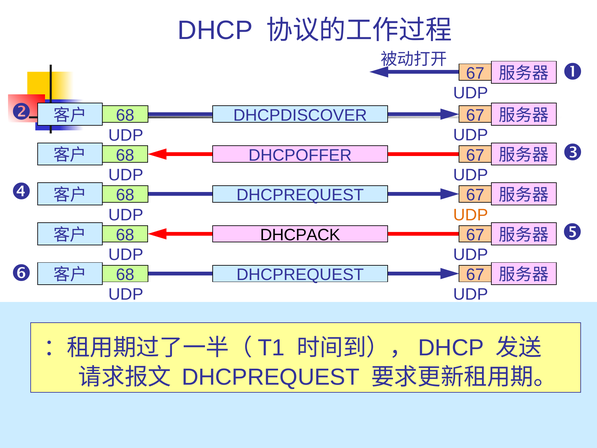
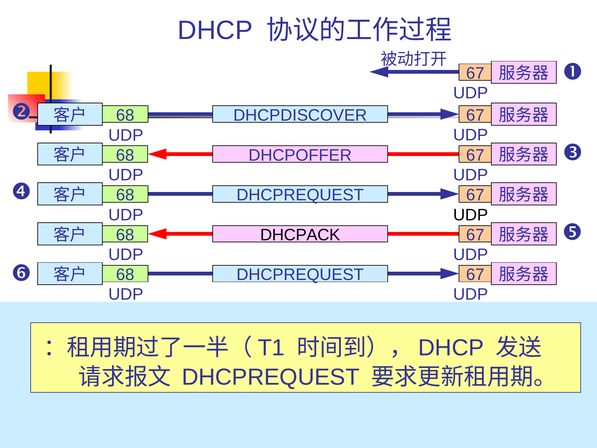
UDP at (471, 215) colour: orange -> black
